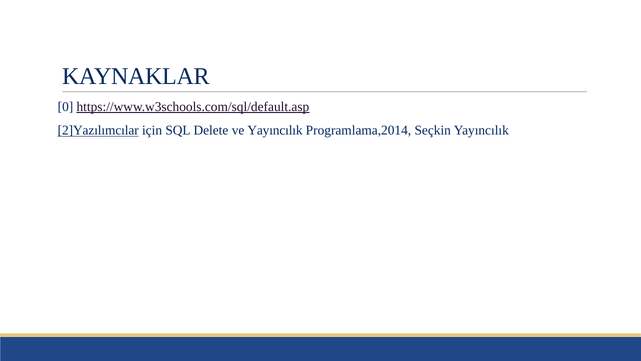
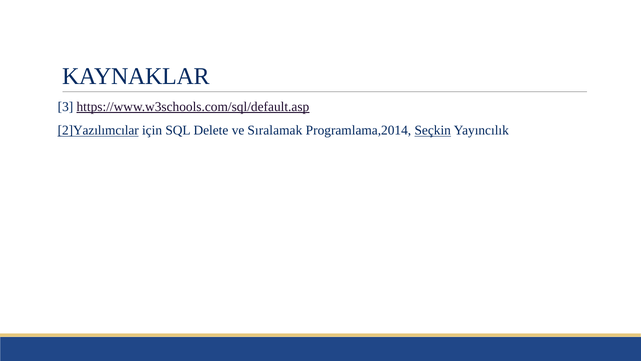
0: 0 -> 3
ve Yayıncılık: Yayıncılık -> Sıralamak
Seçkin underline: none -> present
